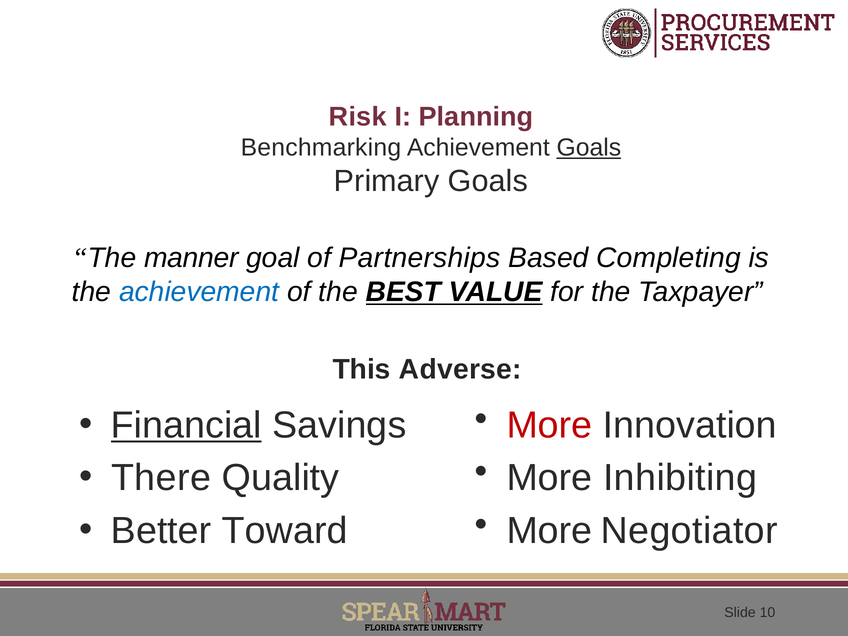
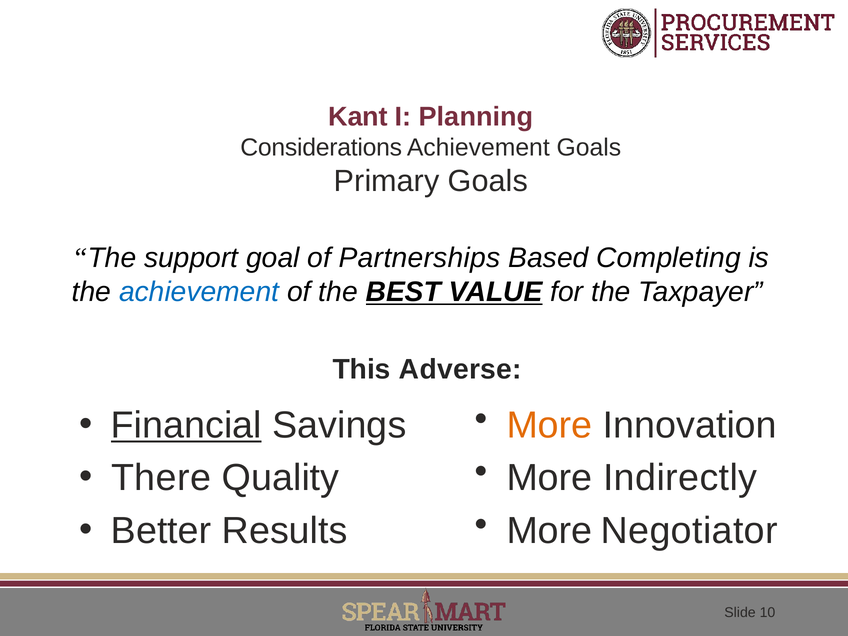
Risk: Risk -> Kant
Benchmarking: Benchmarking -> Considerations
Goals at (589, 148) underline: present -> none
manner: manner -> support
More at (549, 425) colour: red -> orange
Inhibiting: Inhibiting -> Indirectly
Toward: Toward -> Results
